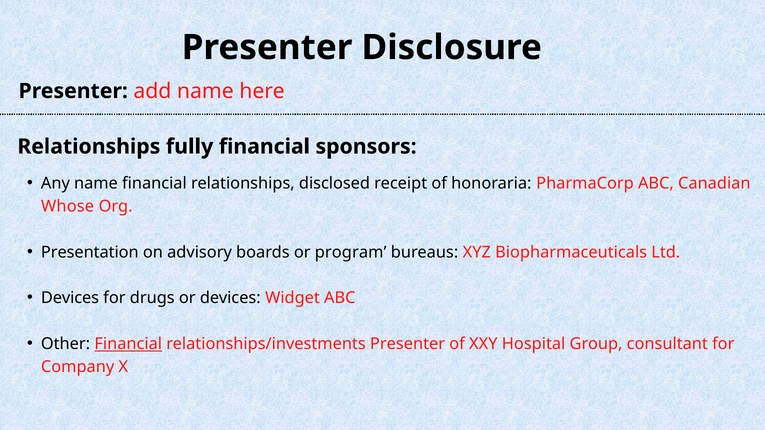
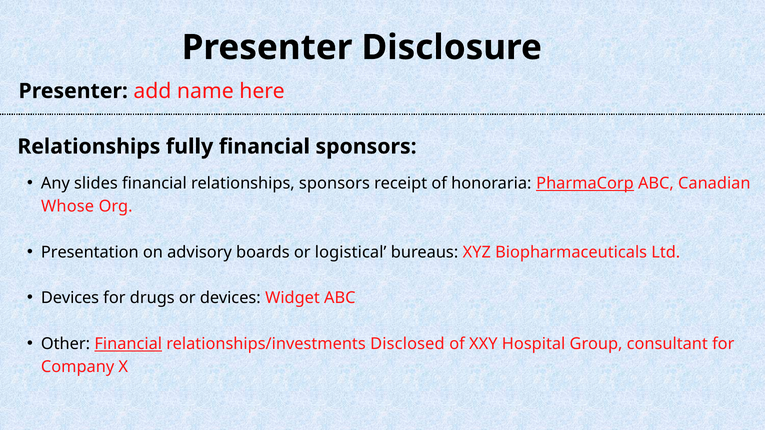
Any name: name -> slides
relationships disclosed: disclosed -> sponsors
PharmaCorp underline: none -> present
program: program -> logistical
relationships/investments Presenter: Presenter -> Disclosed
